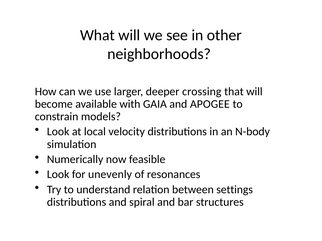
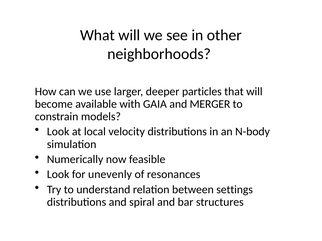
crossing: crossing -> particles
APOGEE: APOGEE -> MERGER
